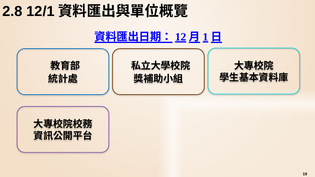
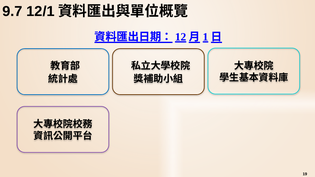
2.8: 2.8 -> 9.7
